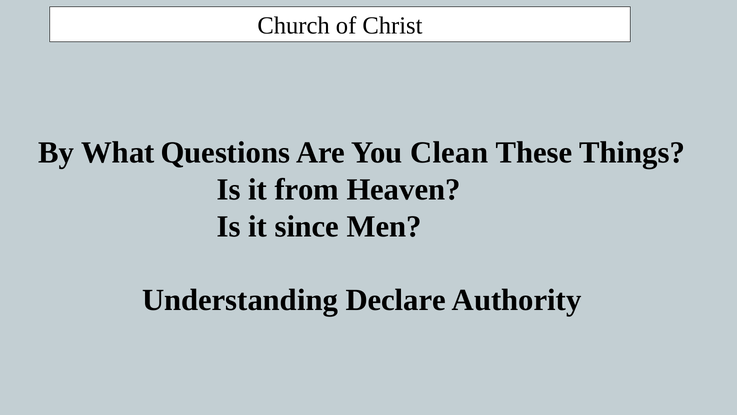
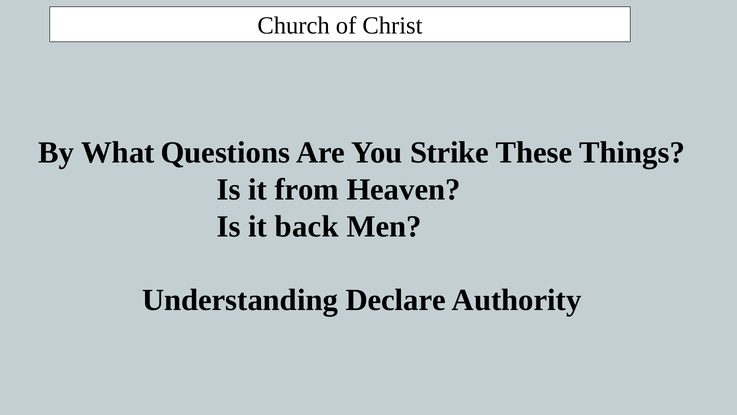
Clean: Clean -> Strike
since: since -> back
